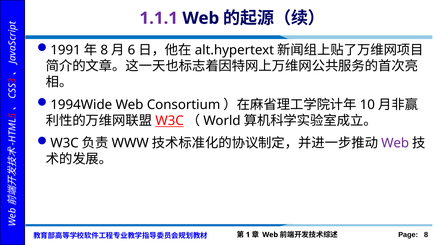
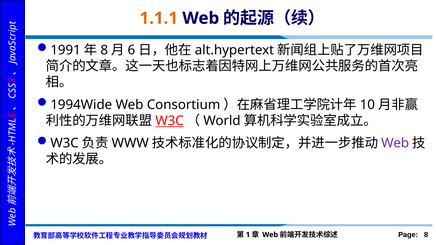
1.1.1 colour: purple -> orange
